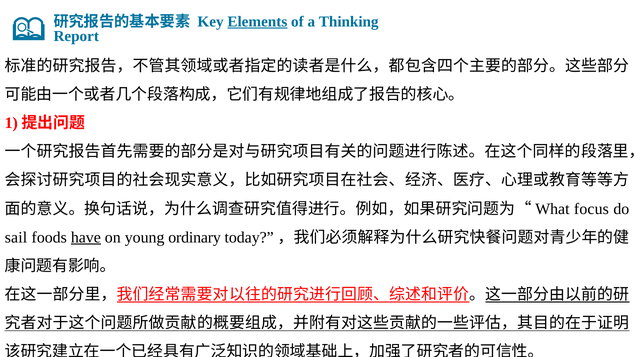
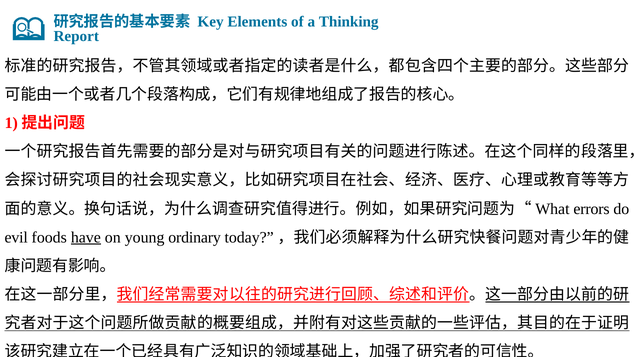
Elements underline: present -> none
focus: focus -> errors
sail: sail -> evil
